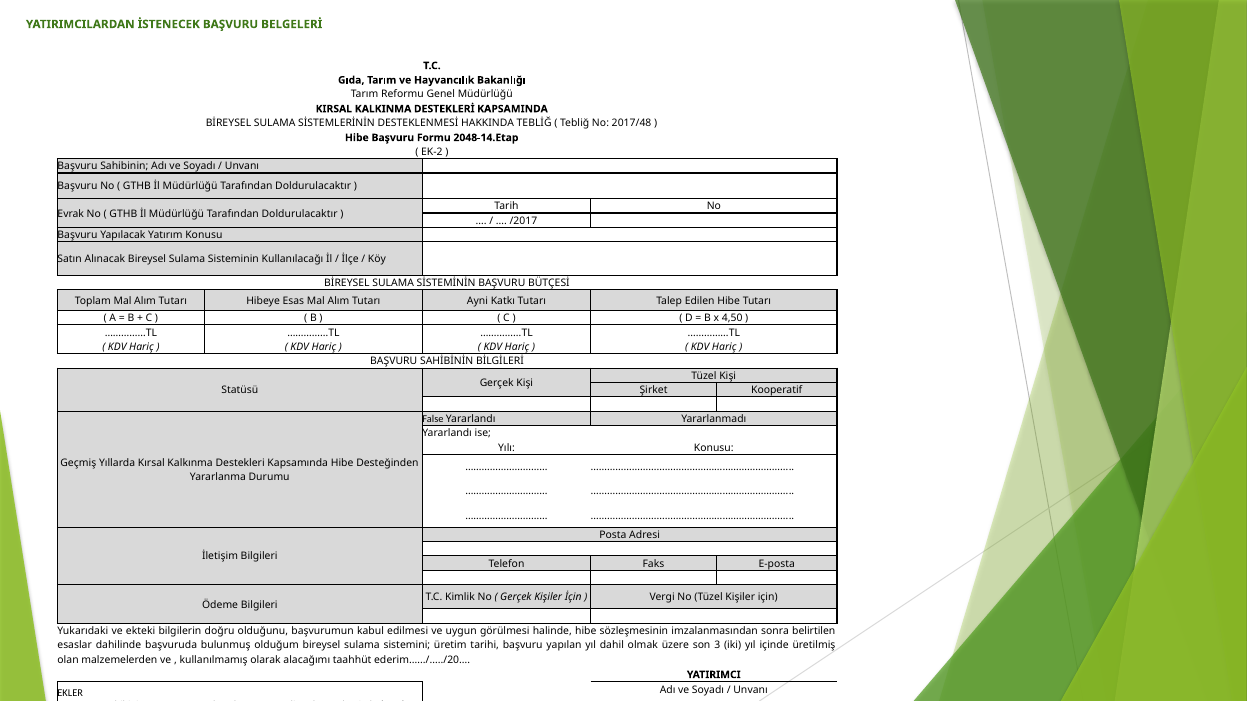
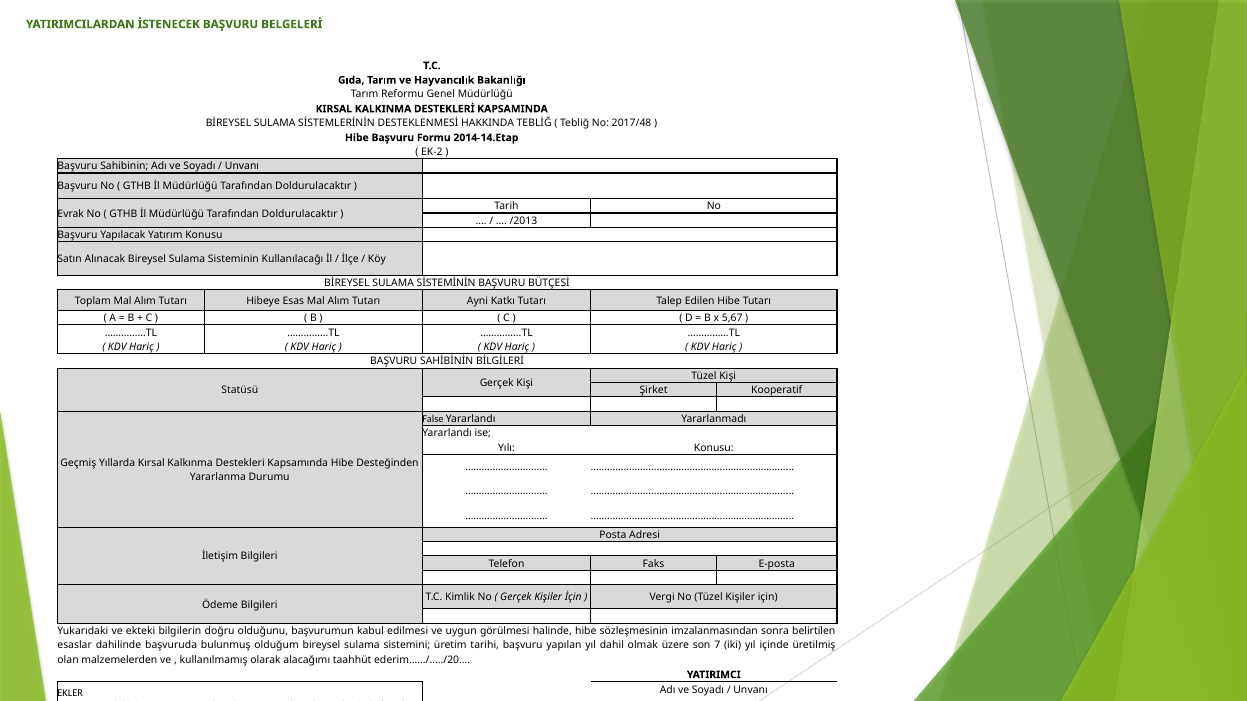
2048-14.Etap: 2048-14.Etap -> 2014-14.Etap
/2017: /2017 -> /2013
4,50: 4,50 -> 5,67
3: 3 -> 7
